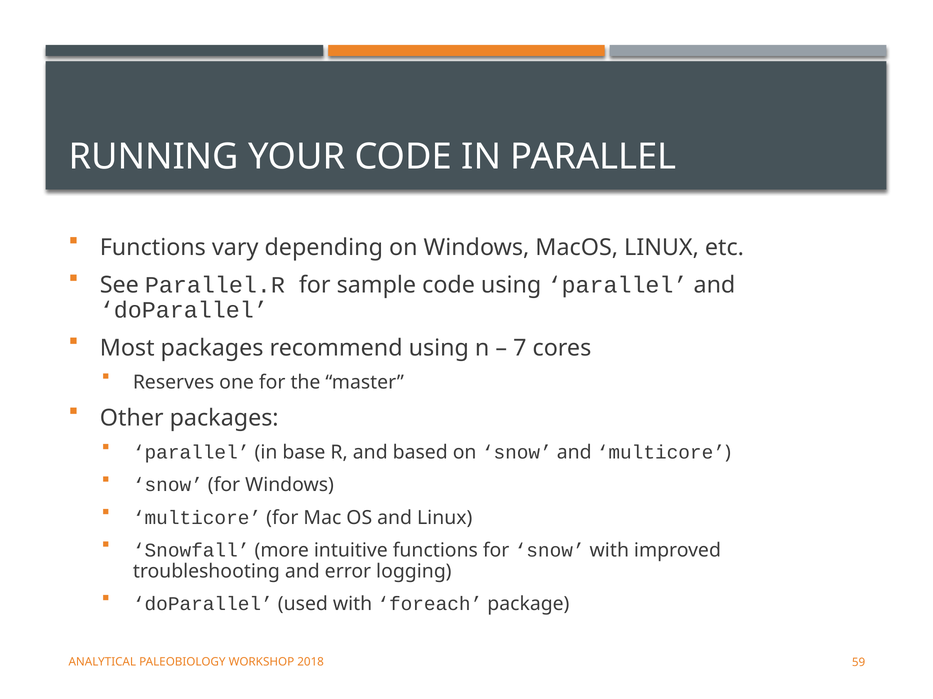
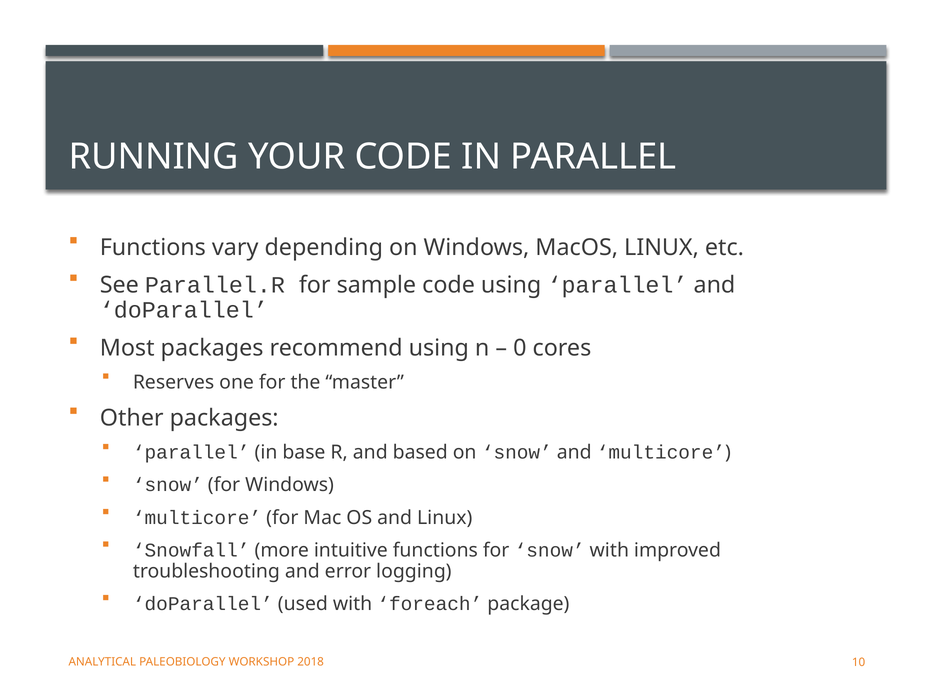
7: 7 -> 0
59: 59 -> 10
